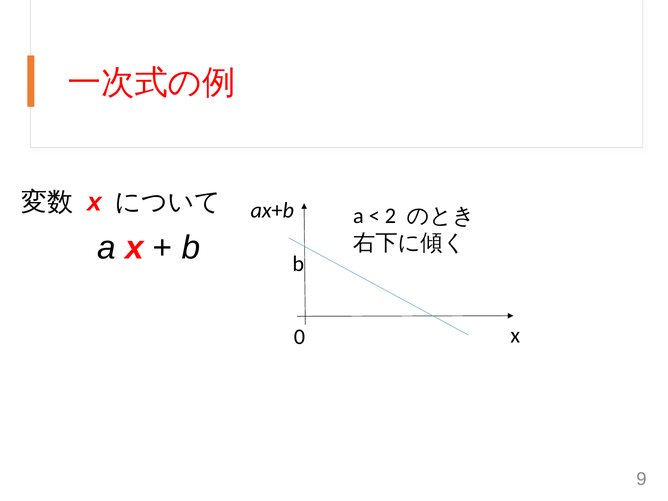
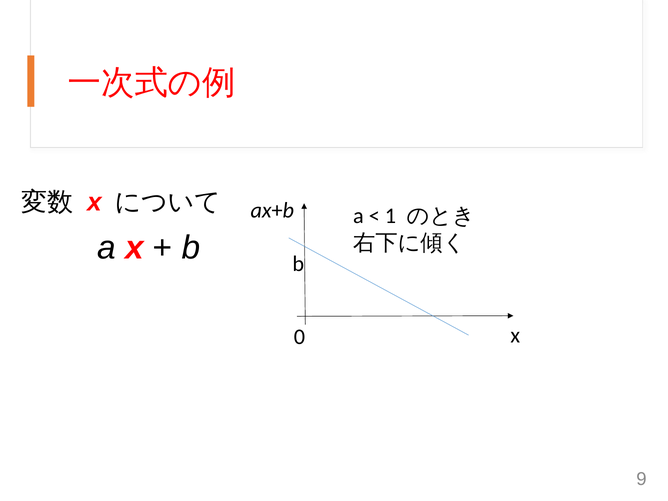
2: 2 -> 1
